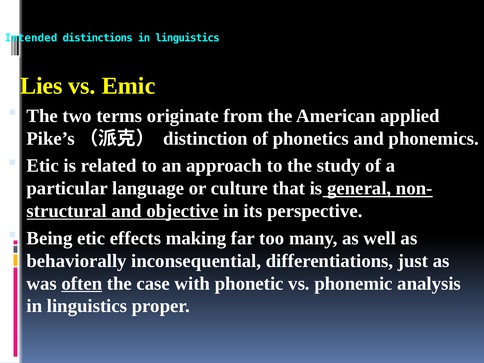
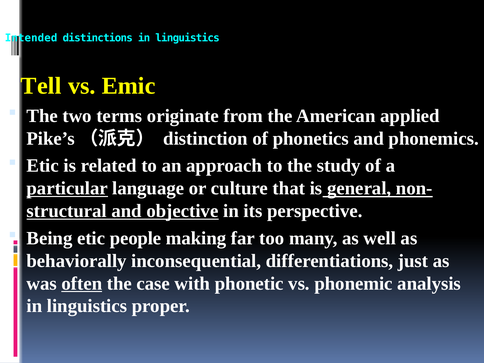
Lies: Lies -> Tell
particular underline: none -> present
effects: effects -> people
